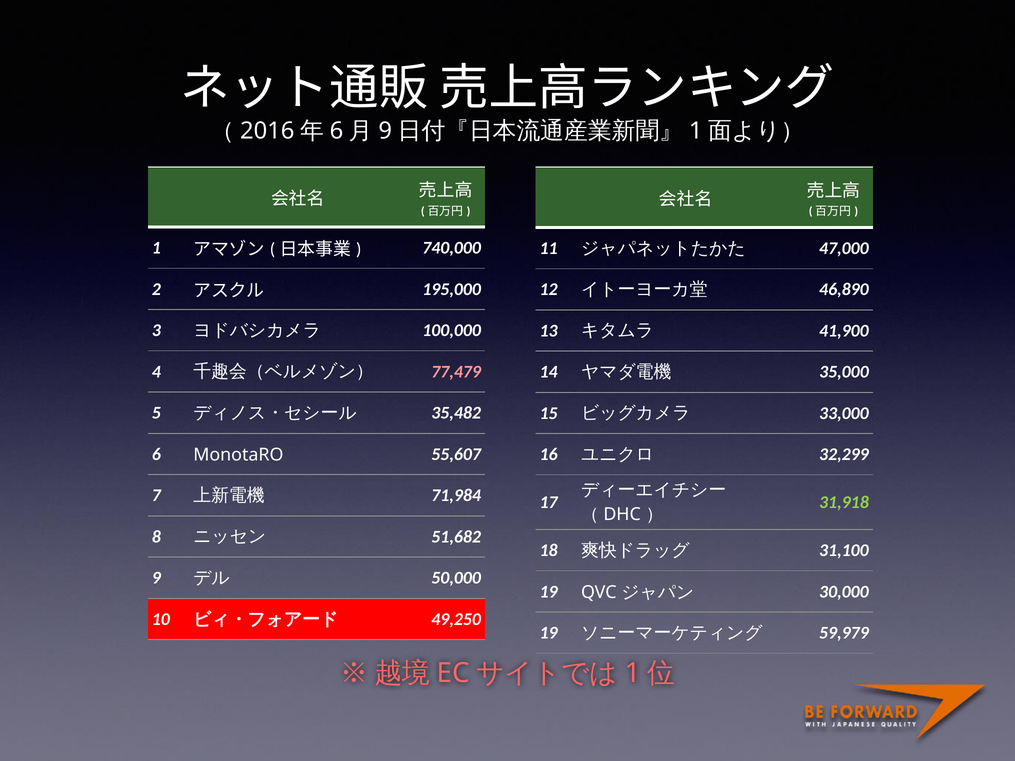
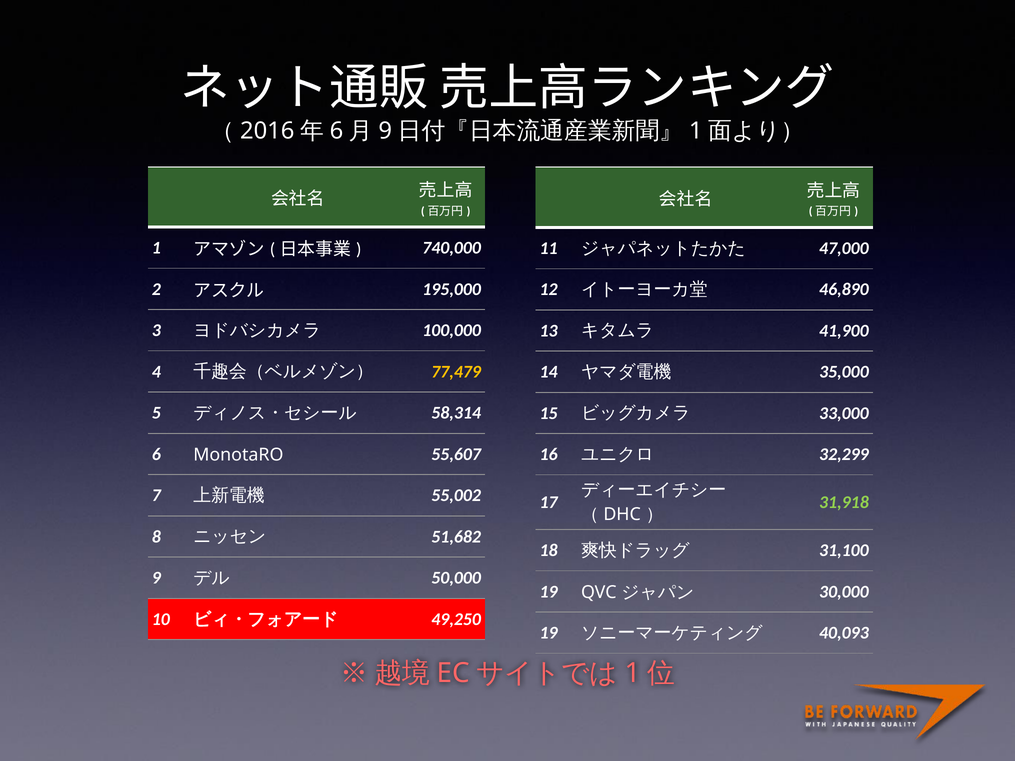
77,479 colour: pink -> yellow
35,482: 35,482 -> 58,314
71,984: 71,984 -> 55,002
59,979: 59,979 -> 40,093
